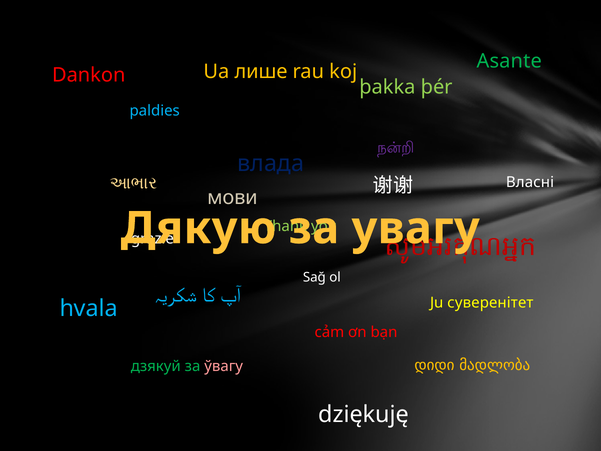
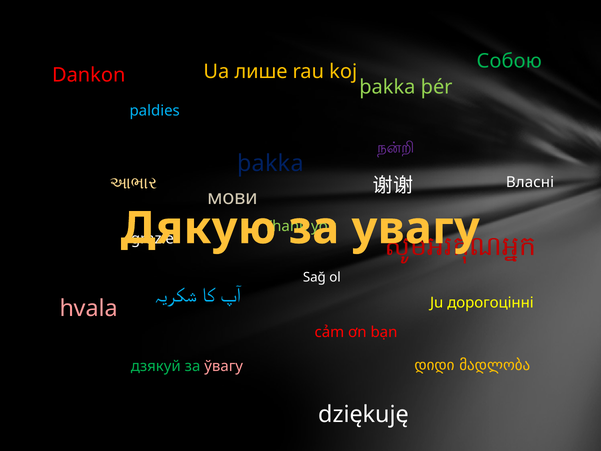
Asante: Asante -> Собою
влада at (271, 164): влада -> þakka
суверенітет: суверенітет -> дорогоцінні
hvala colour: light blue -> pink
